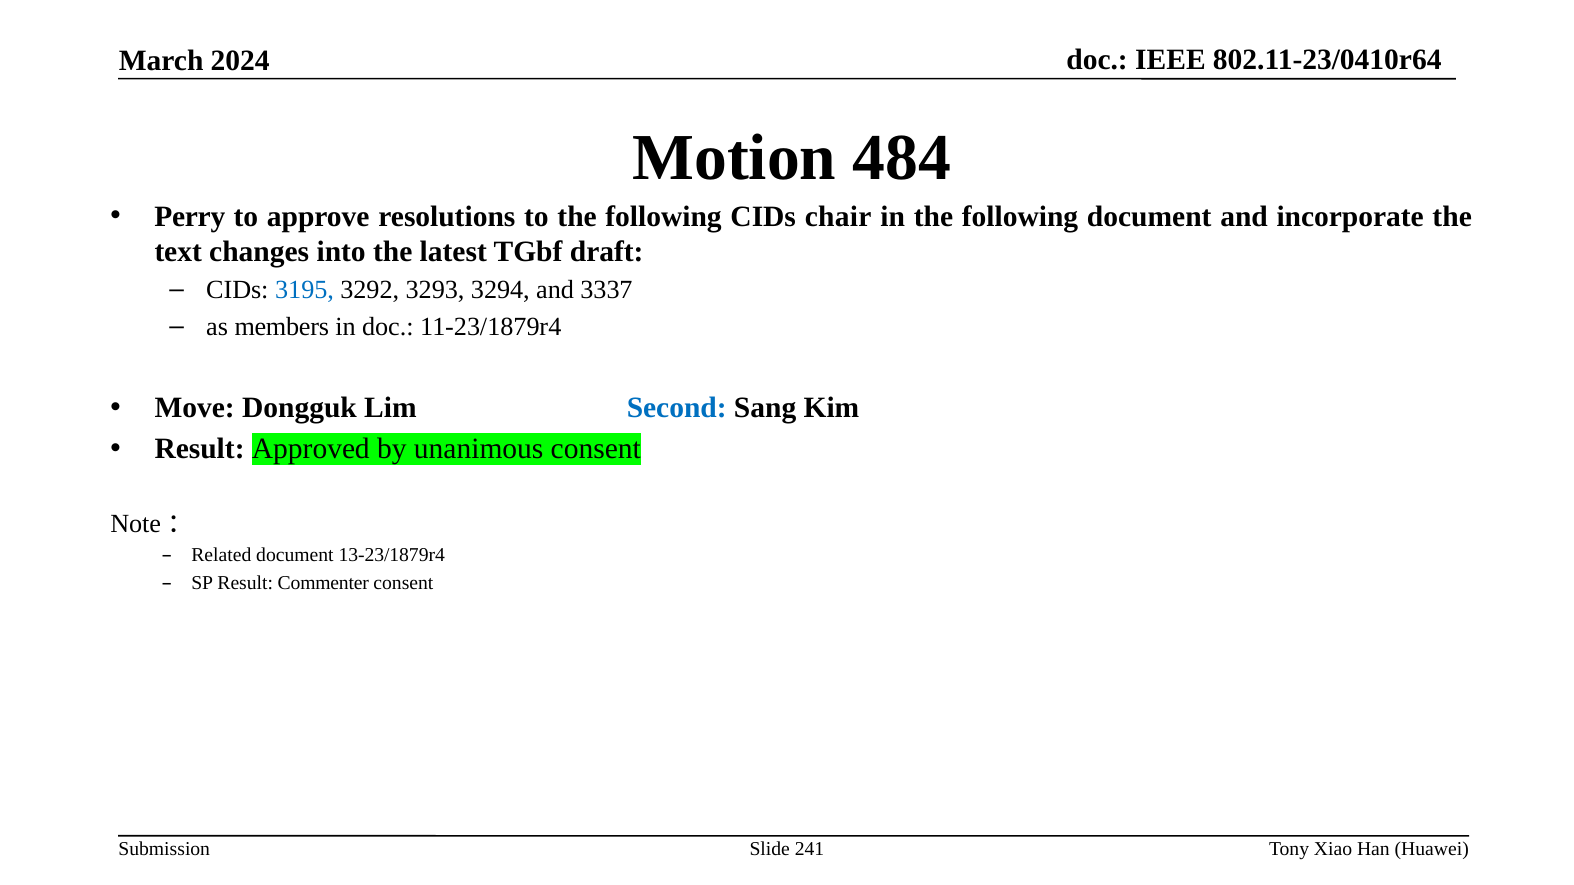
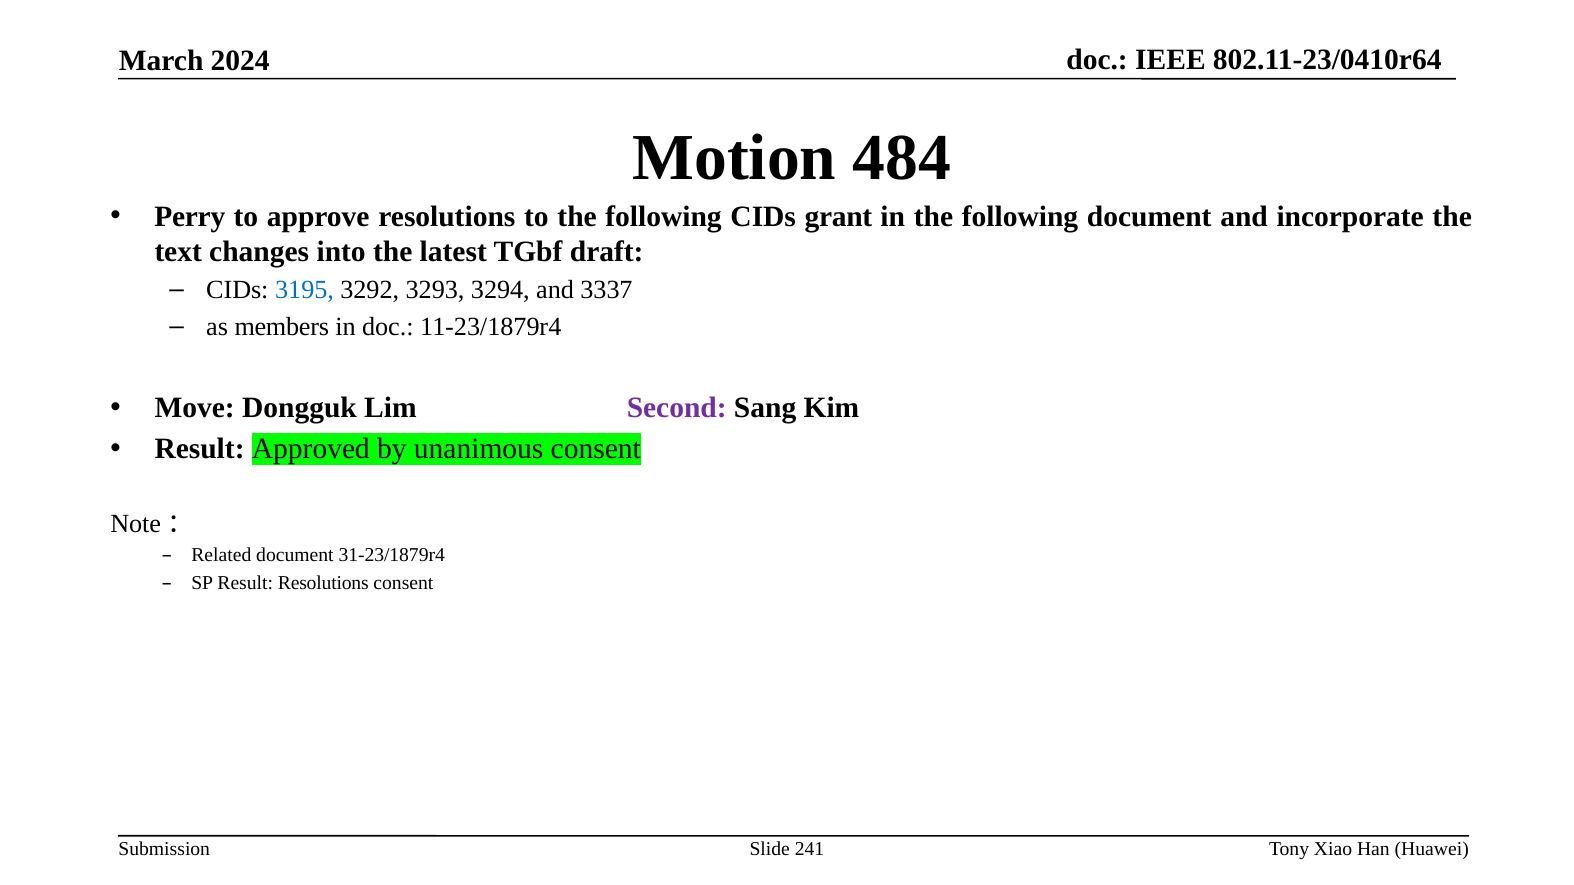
chair: chair -> grant
Second colour: blue -> purple
13-23/1879r4: 13-23/1879r4 -> 31-23/1879r4
Result Commenter: Commenter -> Resolutions
